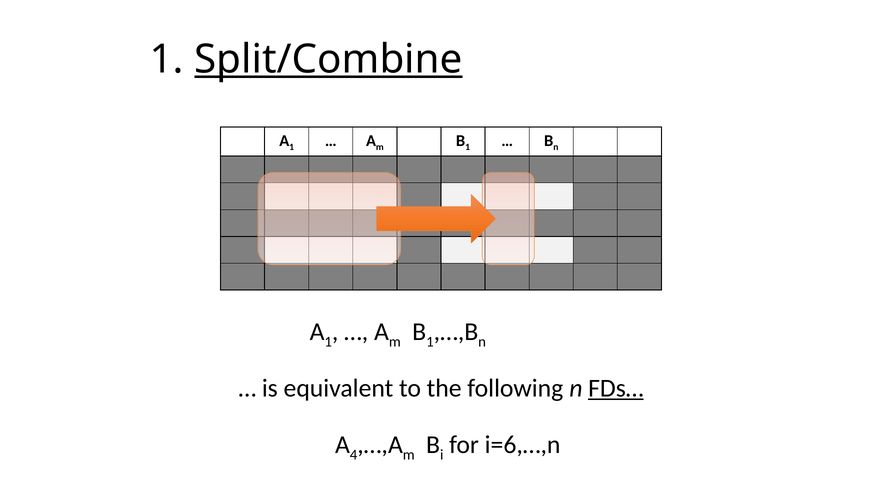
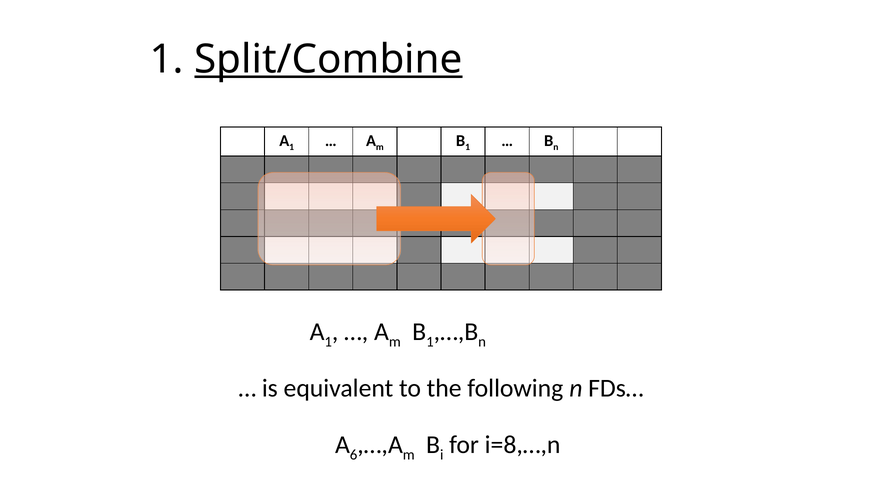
FDs… underline: present -> none
4: 4 -> 6
i=6,…,n: i=6,…,n -> i=8,…,n
